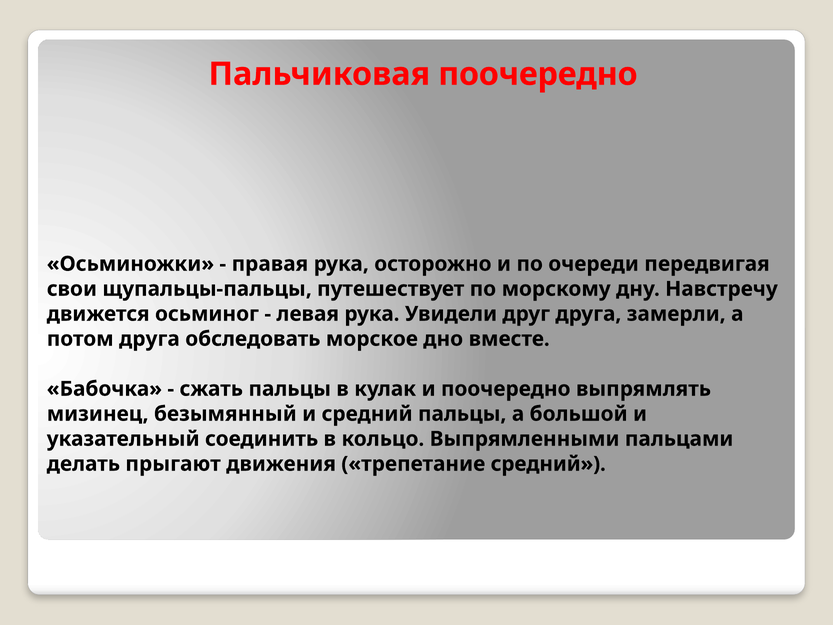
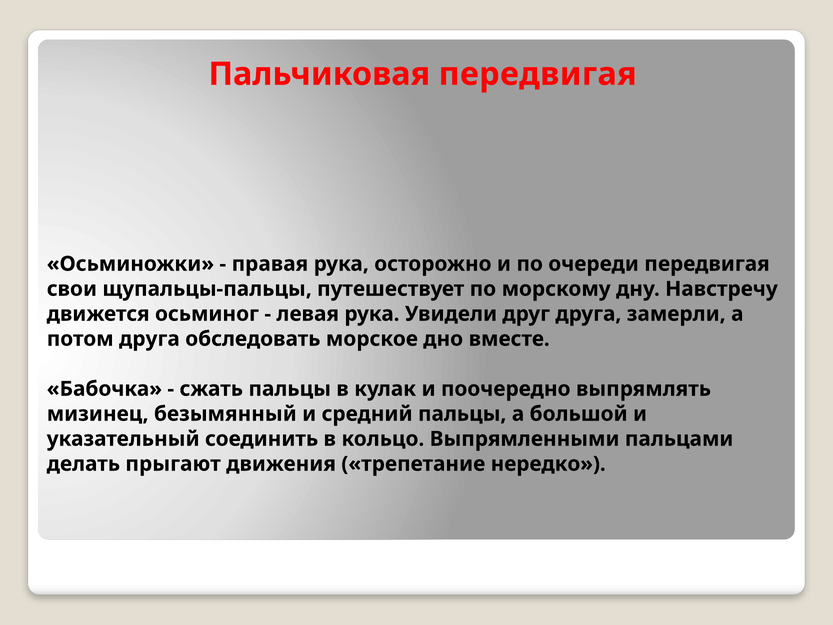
Пальчиковая поочередно: поочередно -> передвигая
трепетание средний: средний -> нередко
